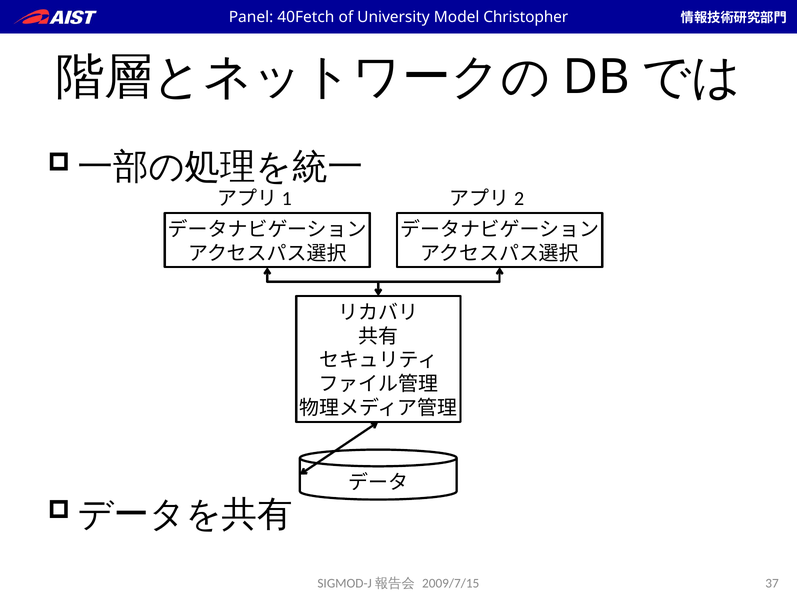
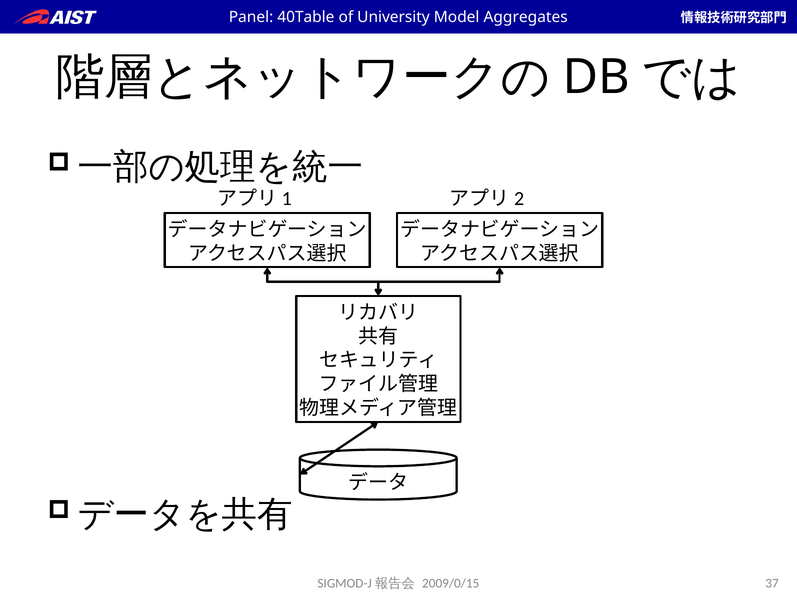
40Fetch: 40Fetch -> 40Table
Christopher: Christopher -> Aggregates
2009/7/15: 2009/7/15 -> 2009/0/15
